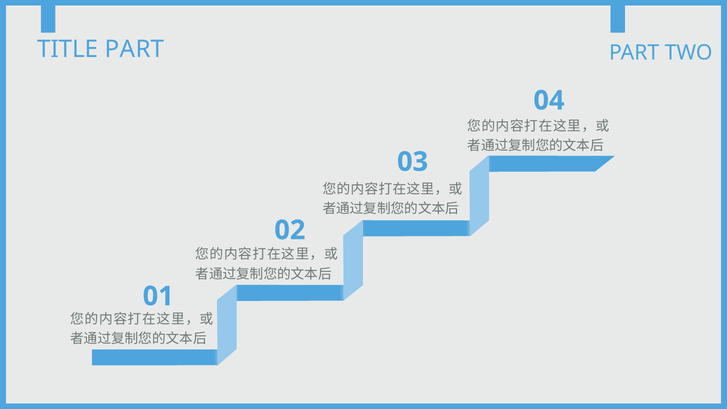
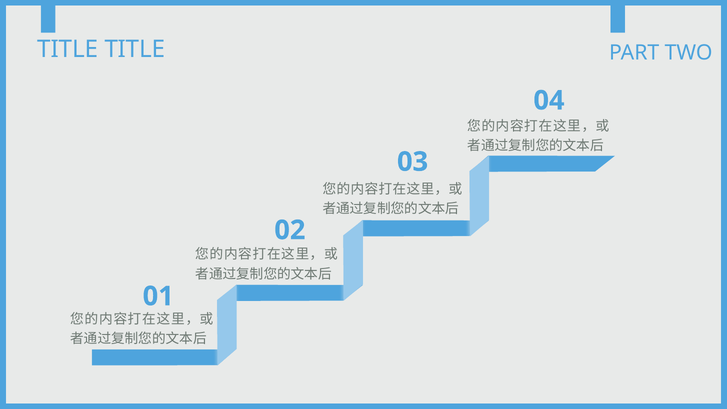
TITLE PART: PART -> TITLE
